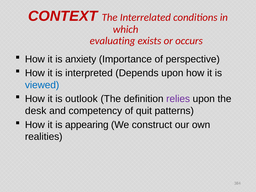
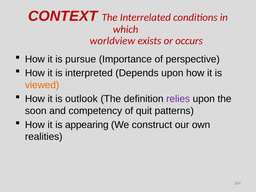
evaluating: evaluating -> worldview
anxiety: anxiety -> pursue
viewed colour: blue -> orange
desk: desk -> soon
